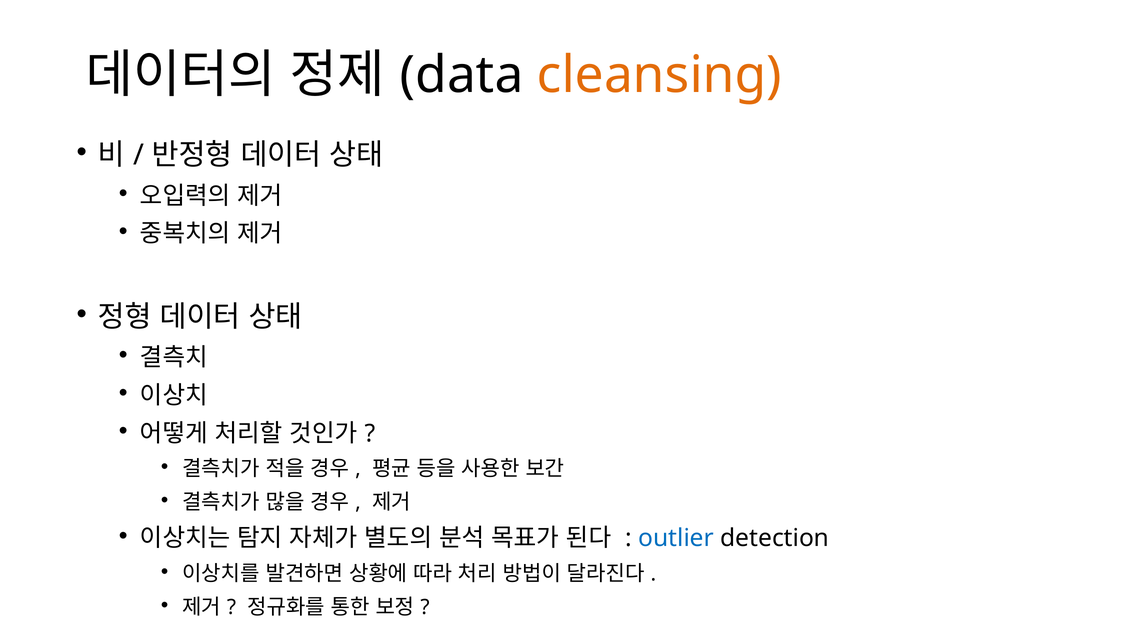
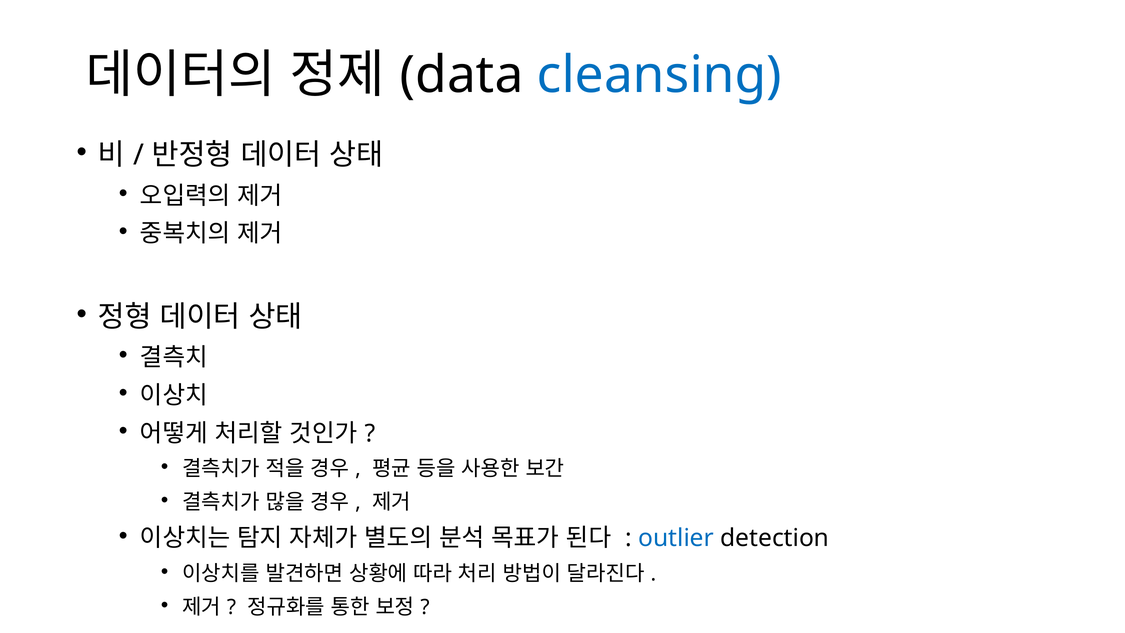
cleansing colour: orange -> blue
